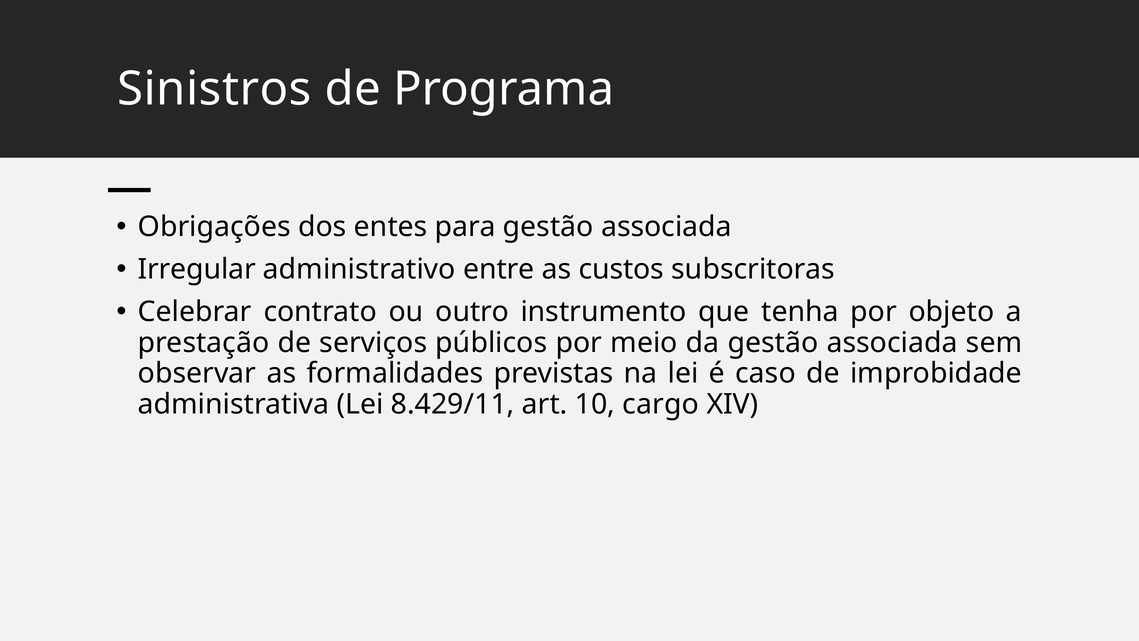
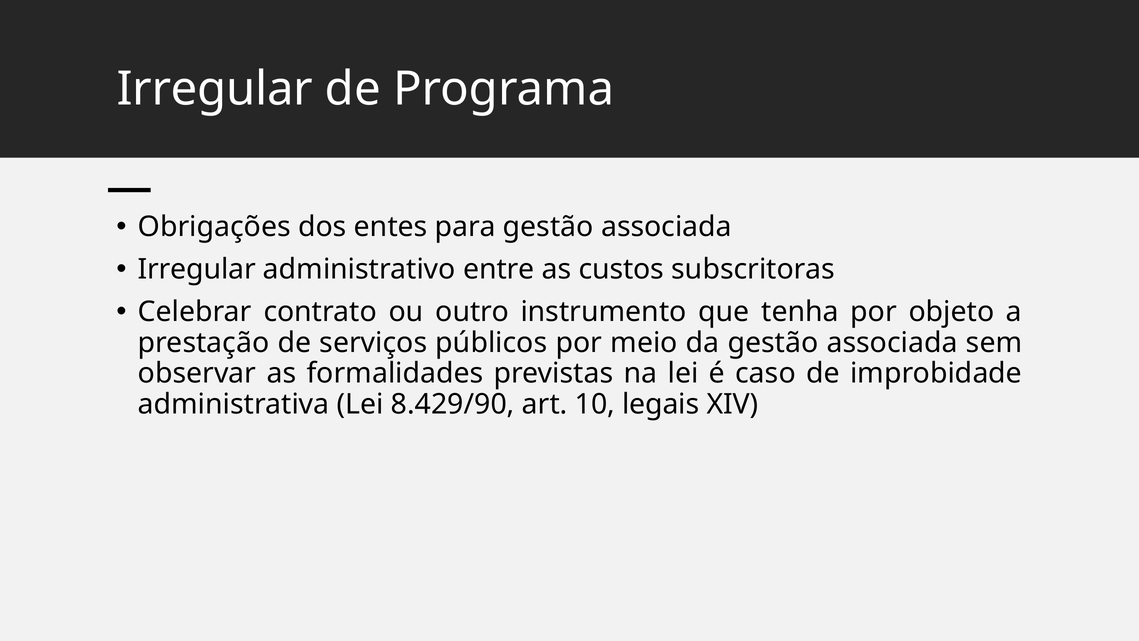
Sinistros at (214, 89): Sinistros -> Irregular
8.429/11: 8.429/11 -> 8.429/90
cargo: cargo -> legais
